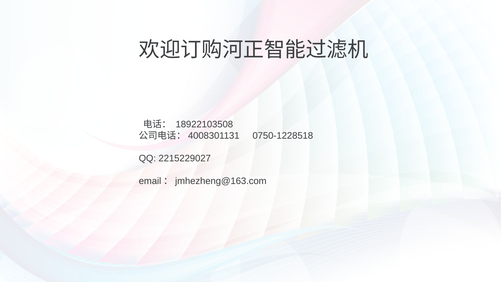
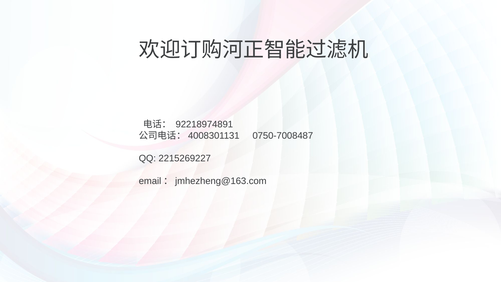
18922103508: 18922103508 -> 92218974891
0750-1228518: 0750-1228518 -> 0750-7008487
2215229027: 2215229027 -> 2215269227
